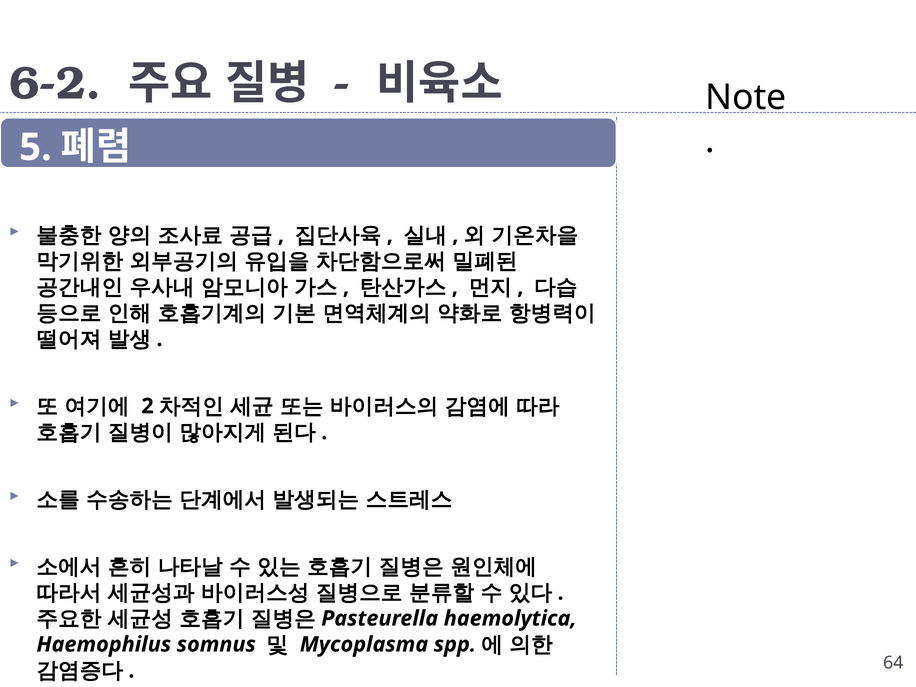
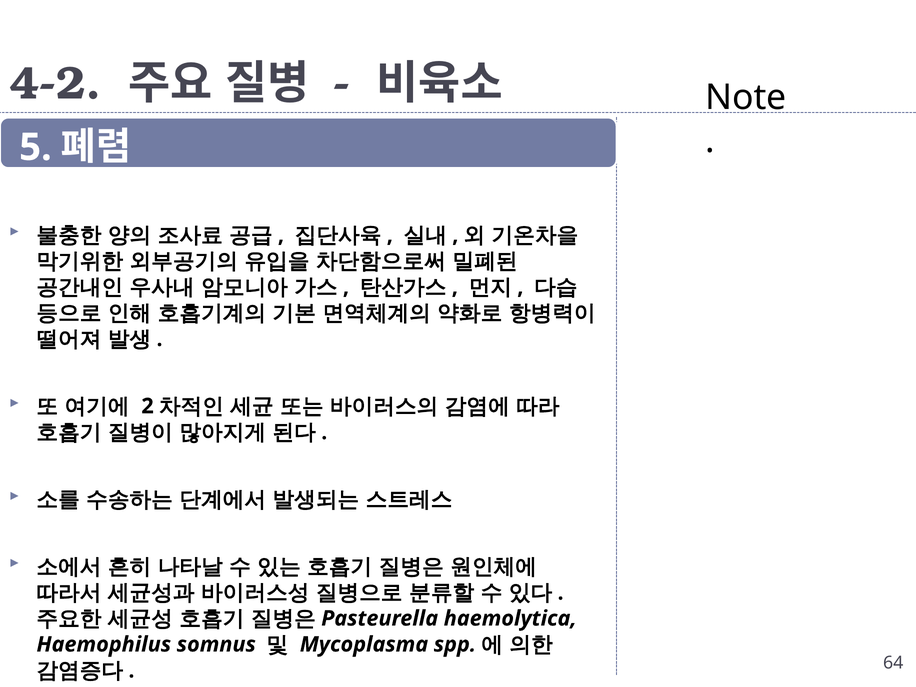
6-2: 6-2 -> 4-2
